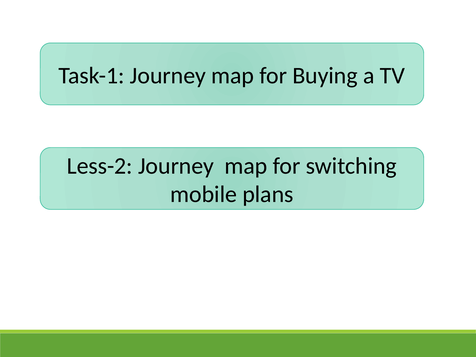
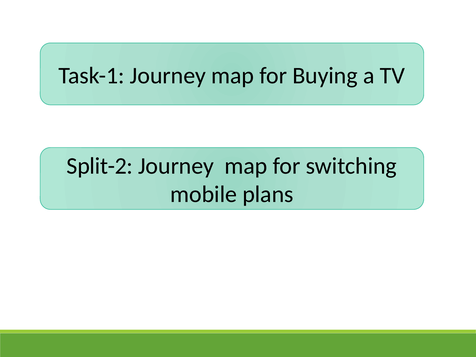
Less-2: Less-2 -> Split-2
